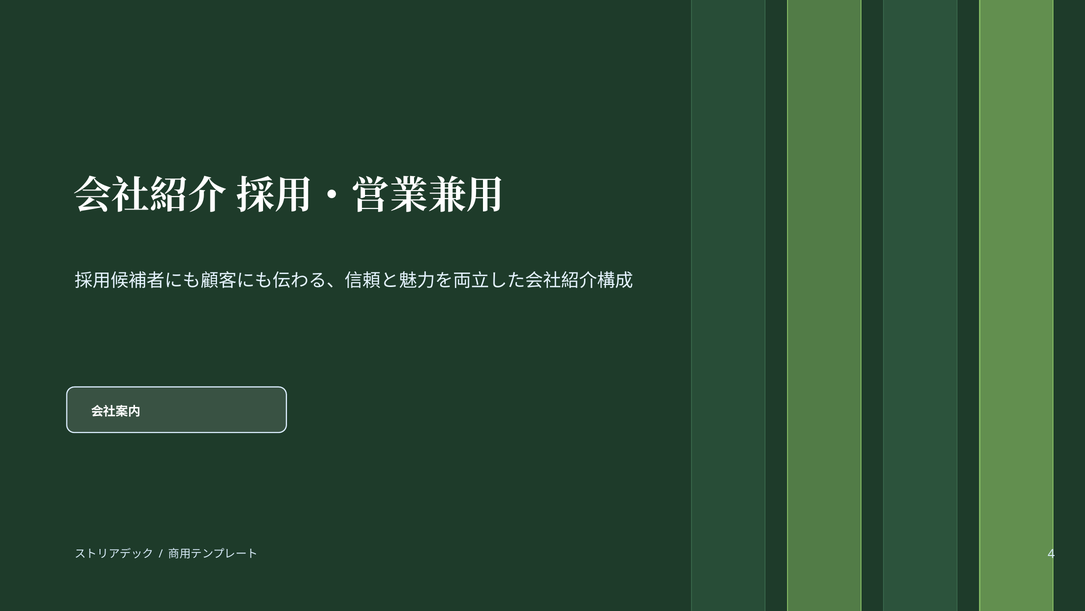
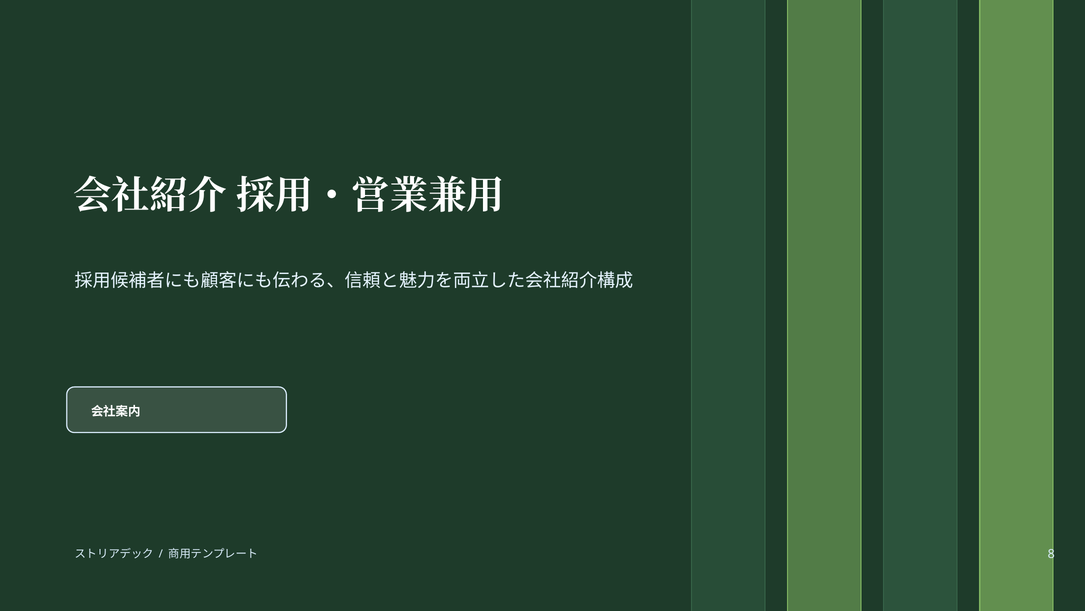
4: 4 -> 8
